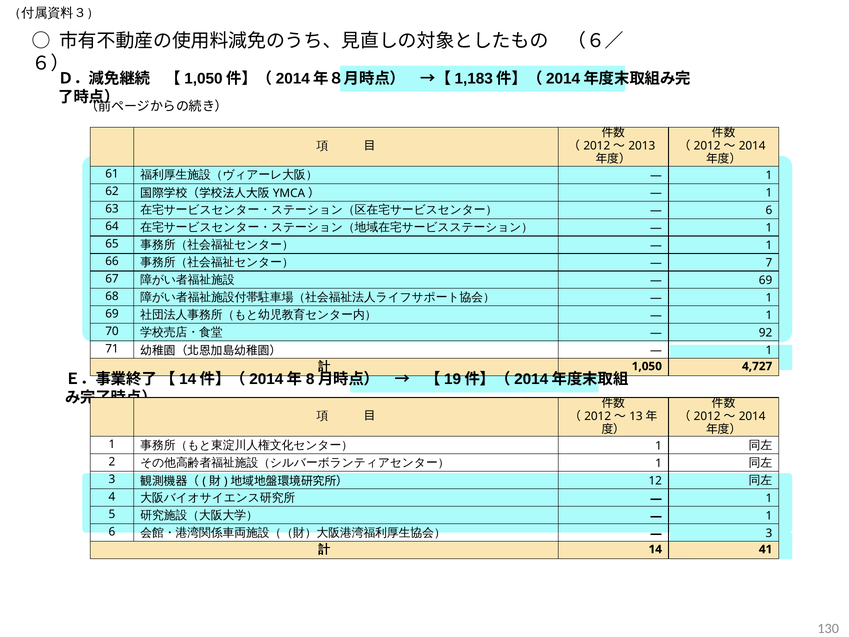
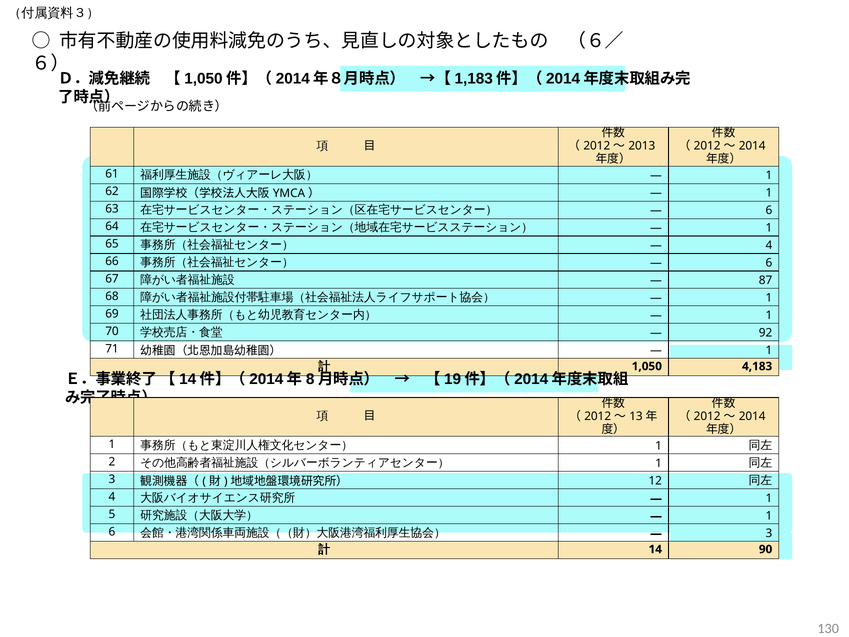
1 at (769, 245): 1 -> 4
7 at (769, 263): 7 -> 6
69 at (766, 280): 69 -> 87
4,727: 4,727 -> 4,183
41: 41 -> 90
